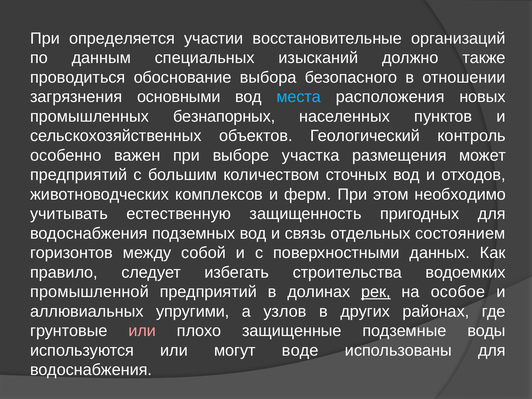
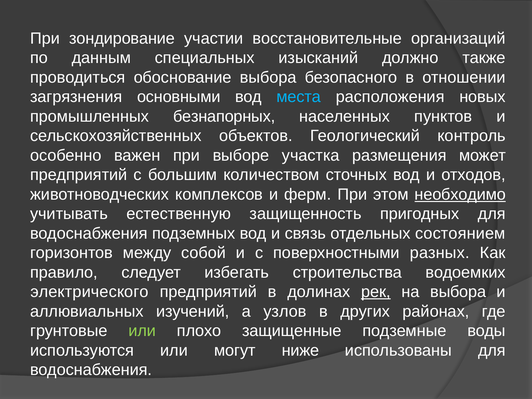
определяется: определяется -> зондирование
необходимо underline: none -> present
данных: данных -> разных
промышленной: промышленной -> электрического
на особое: особое -> выбора
упругими: упругими -> изучений
или at (142, 331) colour: pink -> light green
воде: воде -> ниже
